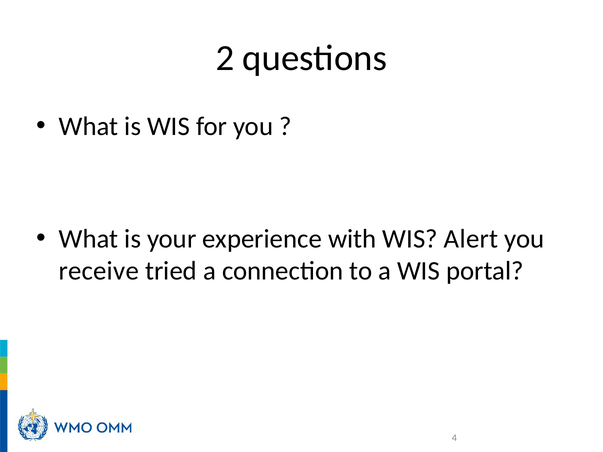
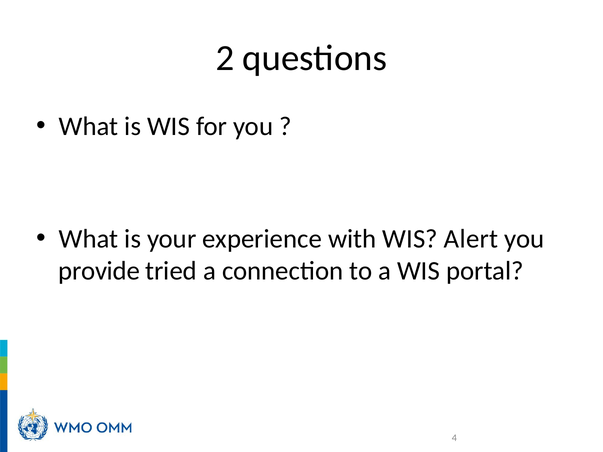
receive: receive -> provide
